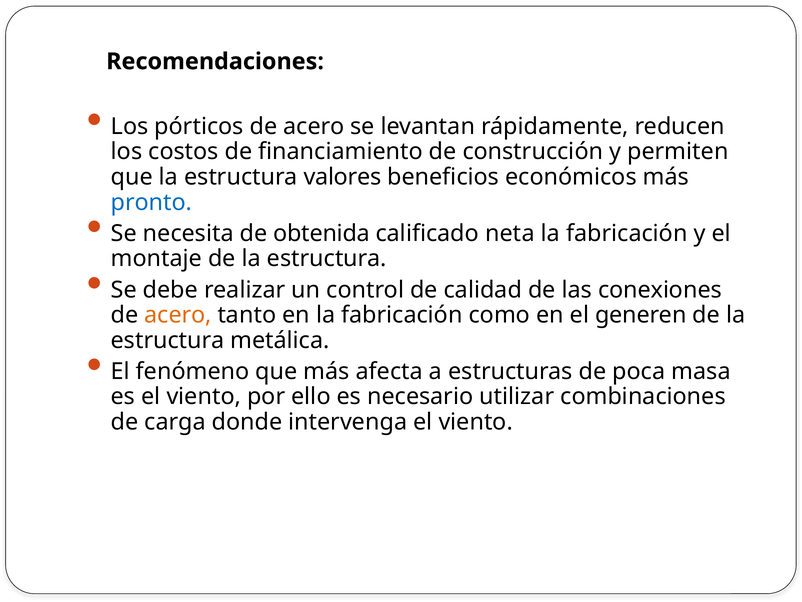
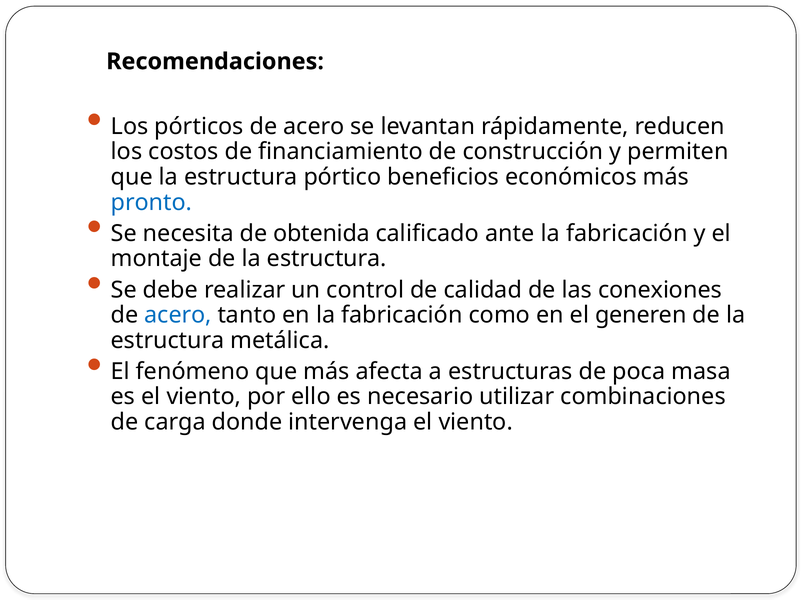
valores: valores -> pórtico
neta: neta -> ante
acero at (178, 315) colour: orange -> blue
